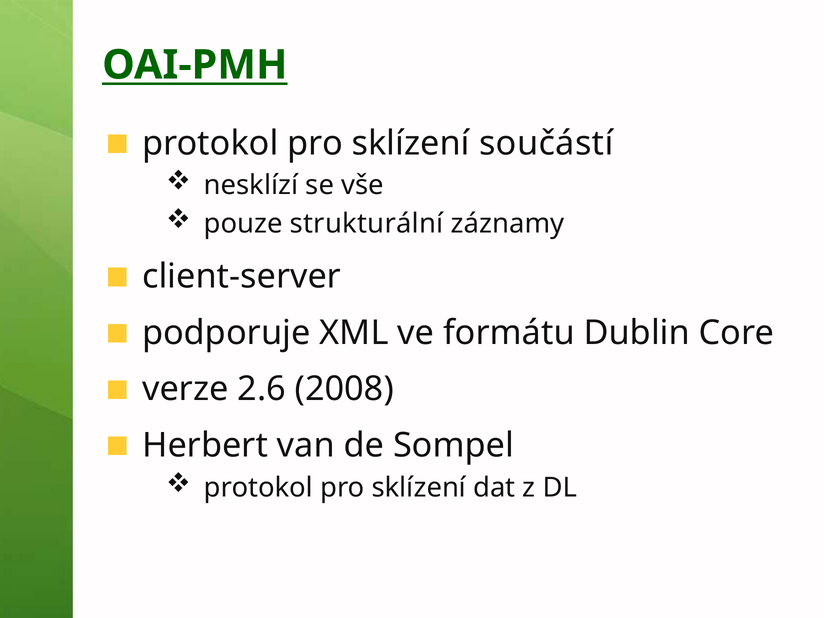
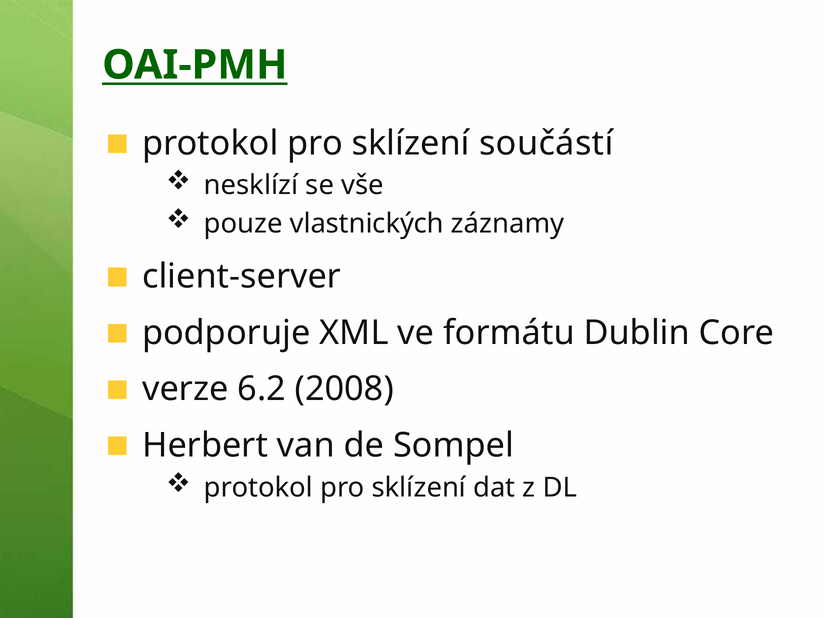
strukturální: strukturální -> vlastnických
2.6: 2.6 -> 6.2
